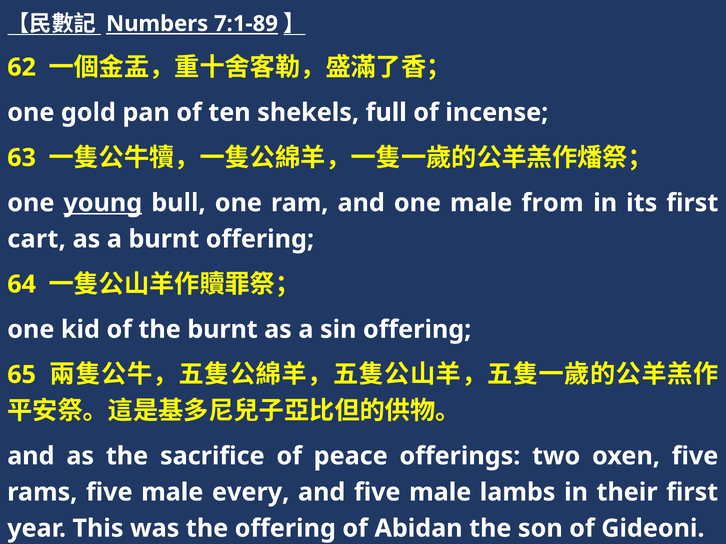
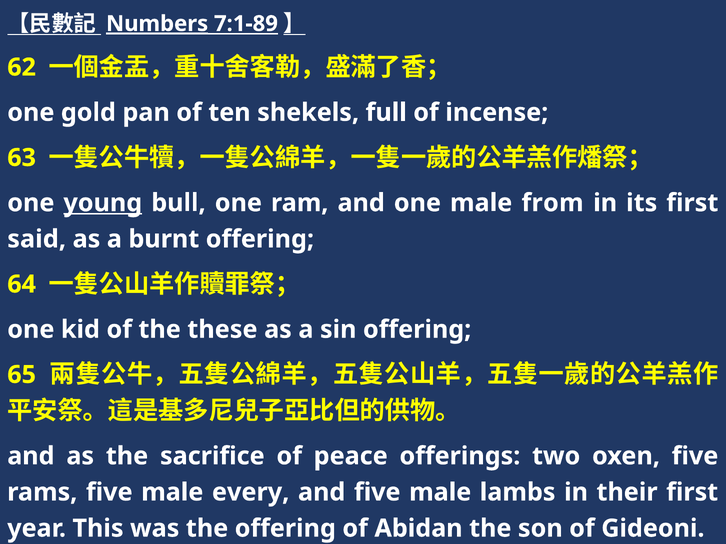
Numbers underline: none -> present
cart: cart -> said
the burnt: burnt -> these
